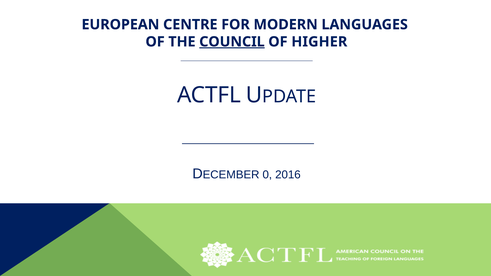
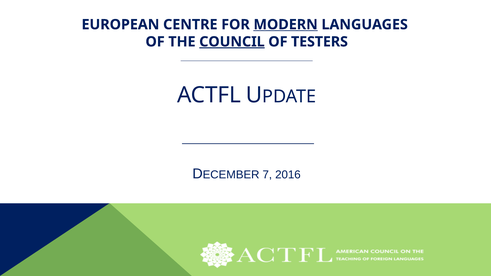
MODERN underline: none -> present
HIGHER: HIGHER -> TESTERS
0: 0 -> 7
